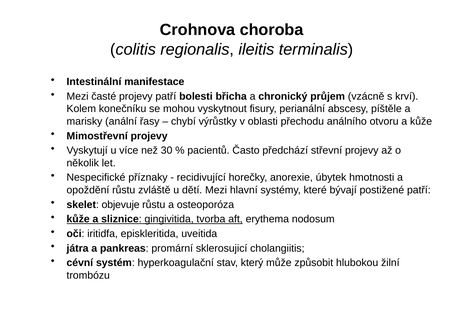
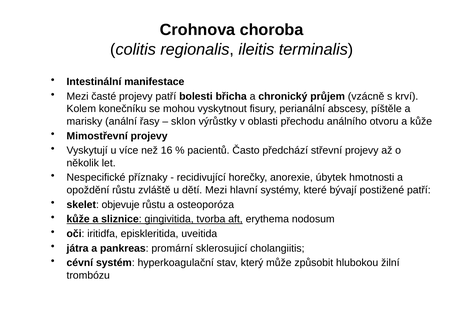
chybí: chybí -> sklon
30: 30 -> 16
